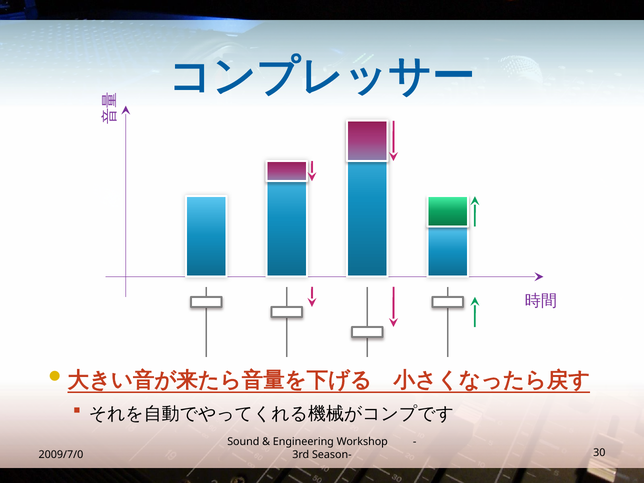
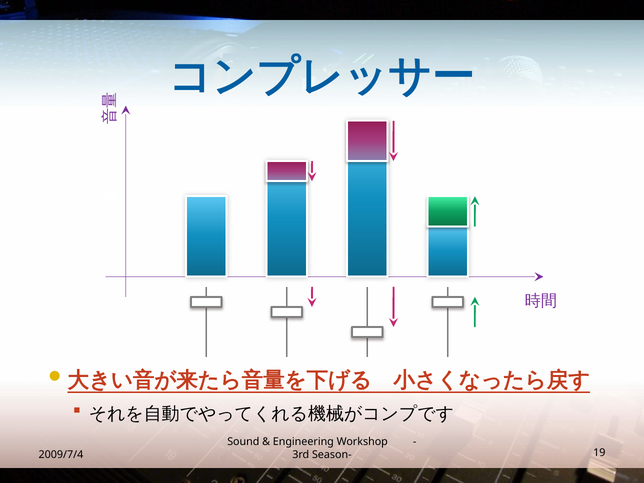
2009/7/0: 2009/7/0 -> 2009/7/4
30: 30 -> 19
